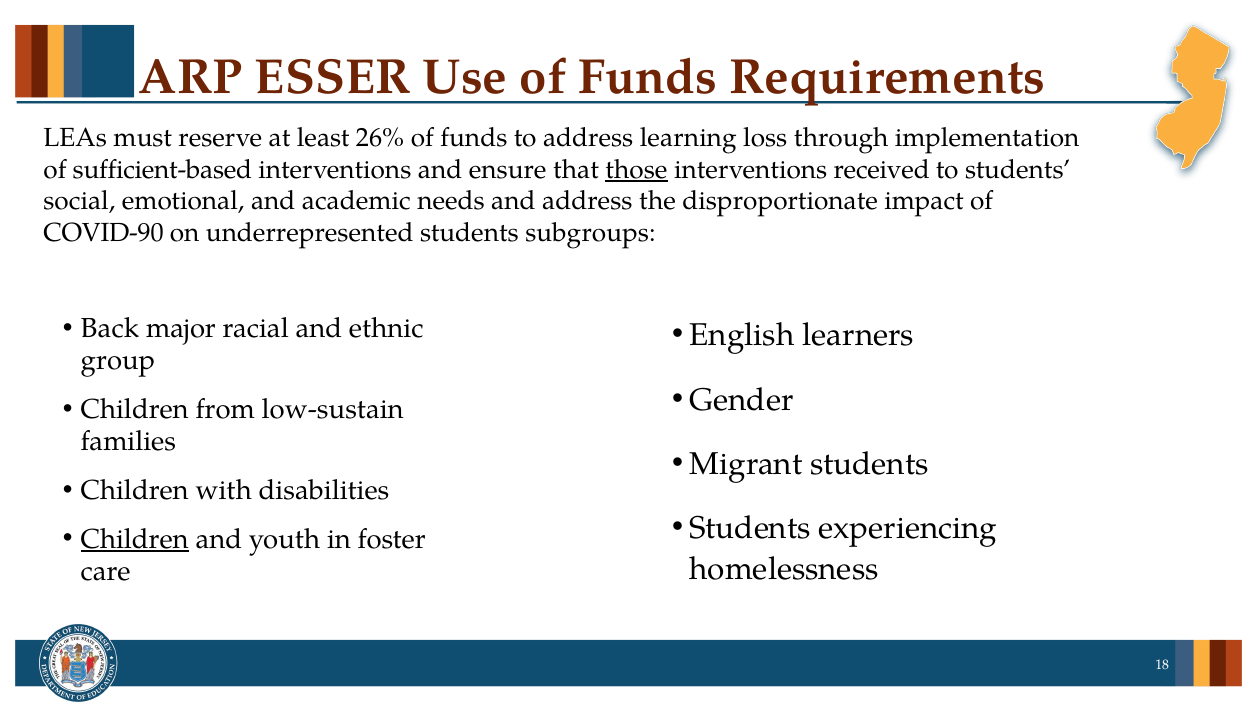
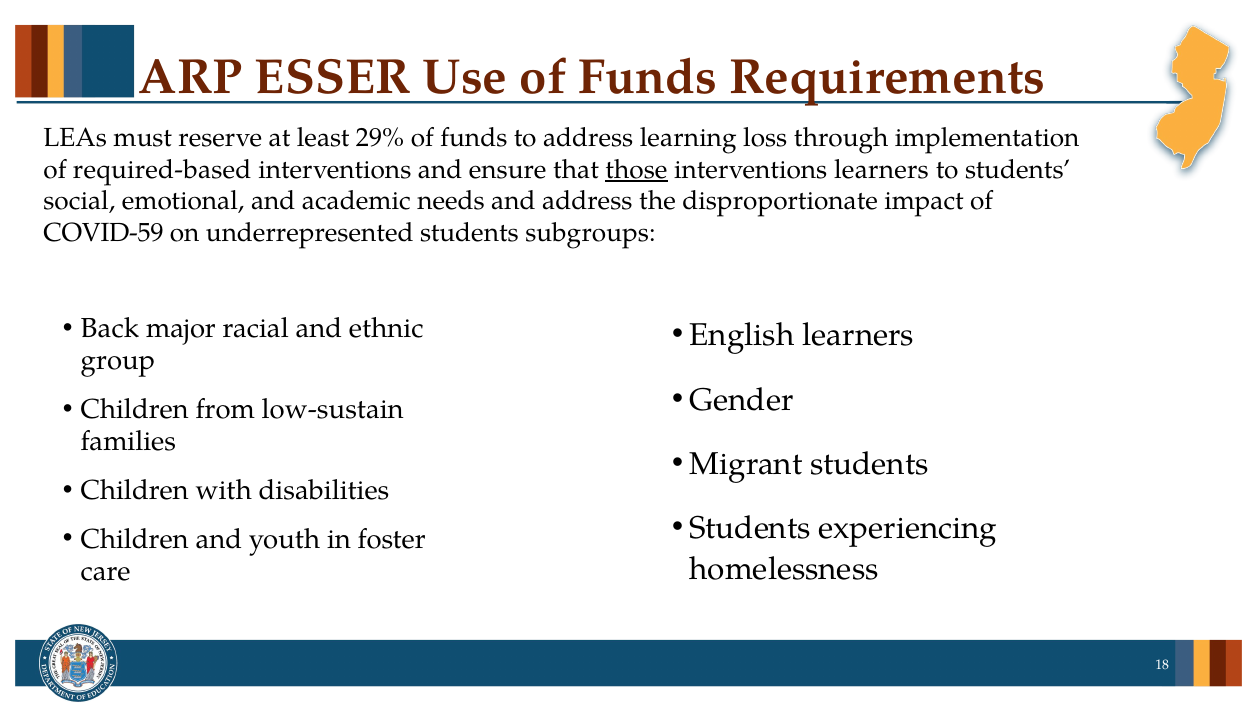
26%: 26% -> 29%
sufficient-based: sufficient-based -> required-based
interventions received: received -> learners
COVID-90: COVID-90 -> COVID-59
Children at (135, 539) underline: present -> none
